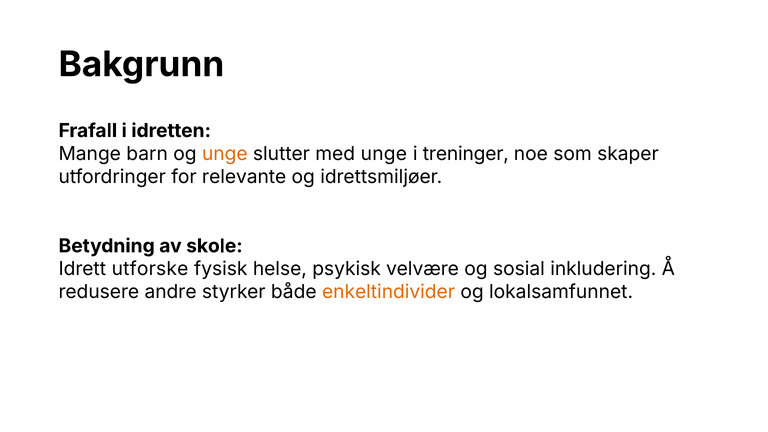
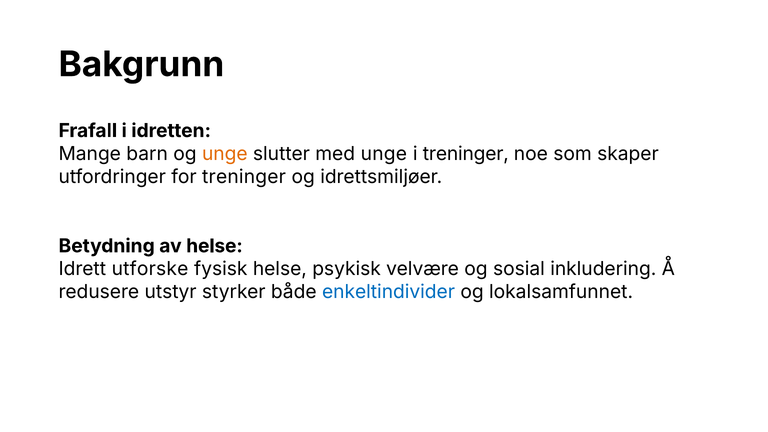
for relevante: relevante -> treninger
av skole: skole -> helse
andre: andre -> utstyr
enkeltindivider colour: orange -> blue
